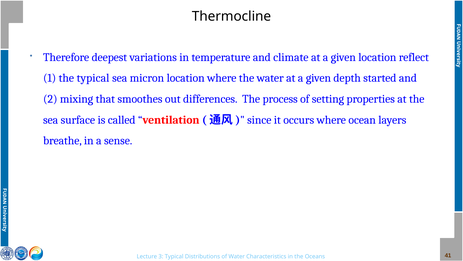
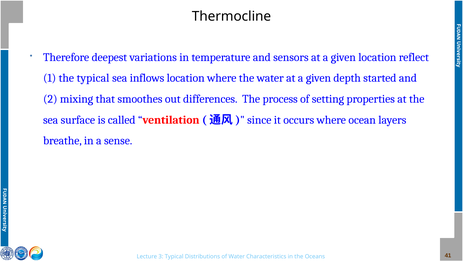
climate: climate -> sensors
micron: micron -> inflows
